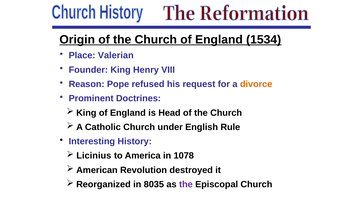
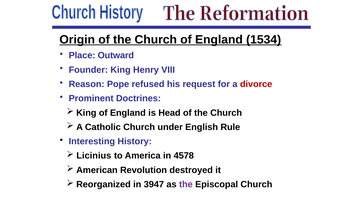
Valerian: Valerian -> Outward
divorce colour: orange -> red
1078: 1078 -> 4578
8035: 8035 -> 3947
